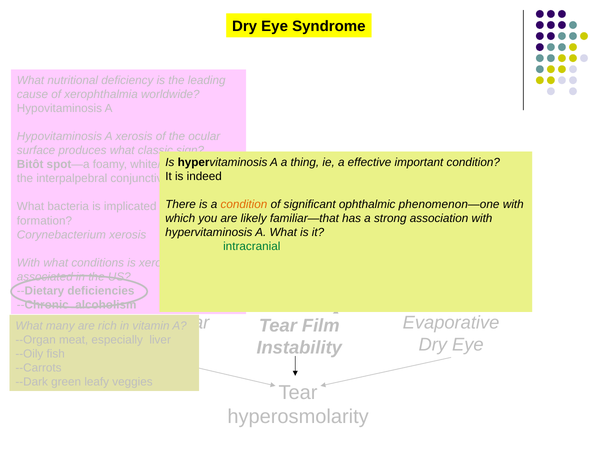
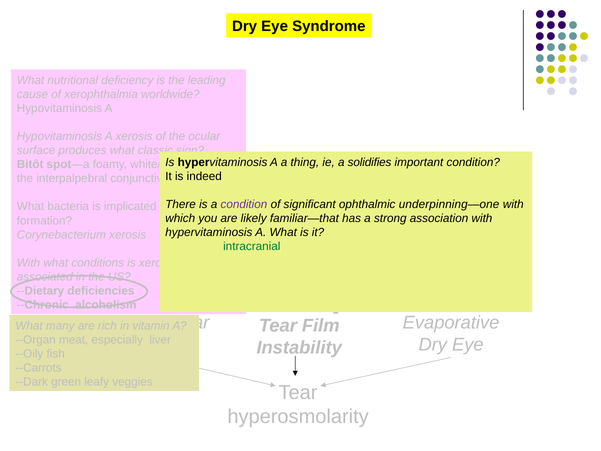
effective: effective -> solidifies
condition at (244, 204) colour: orange -> purple
phenomenon—one: phenomenon—one -> underpinning—one
